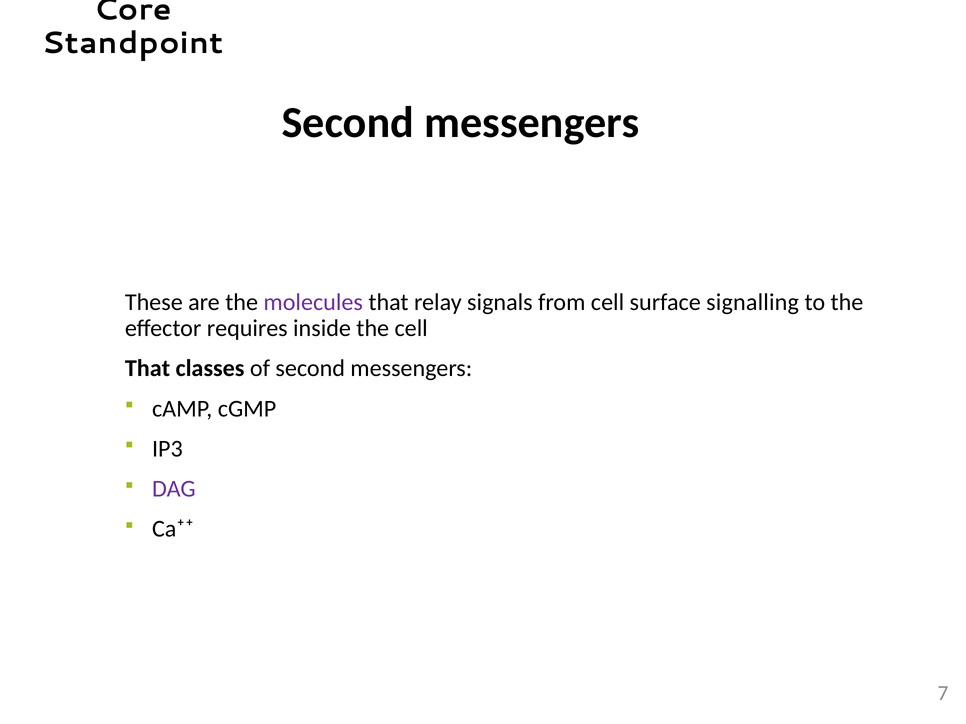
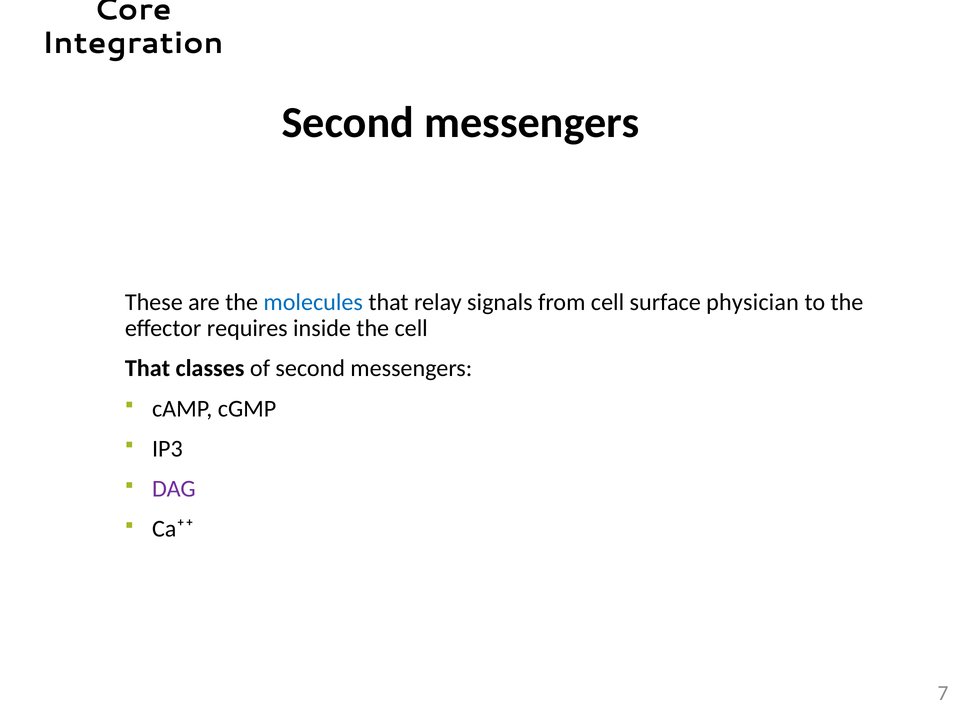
Standpoint: Standpoint -> Integration
molecules colour: purple -> blue
signalling: signalling -> physician
